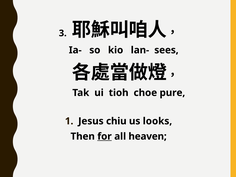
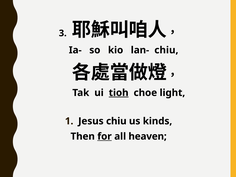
lan- sees: sees -> chiu
tioh underline: none -> present
pure: pure -> light
looks: looks -> kinds
